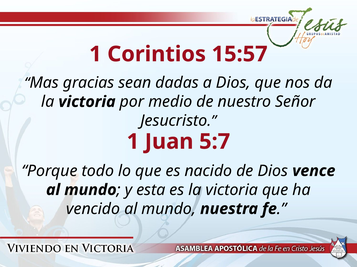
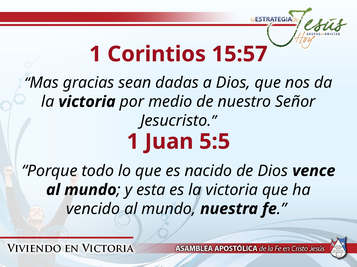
5:7: 5:7 -> 5:5
